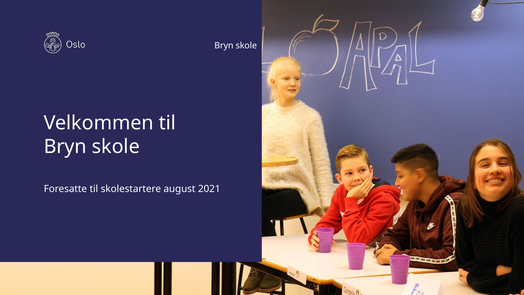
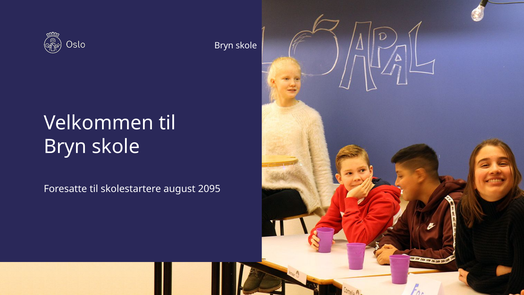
2021: 2021 -> 2095
